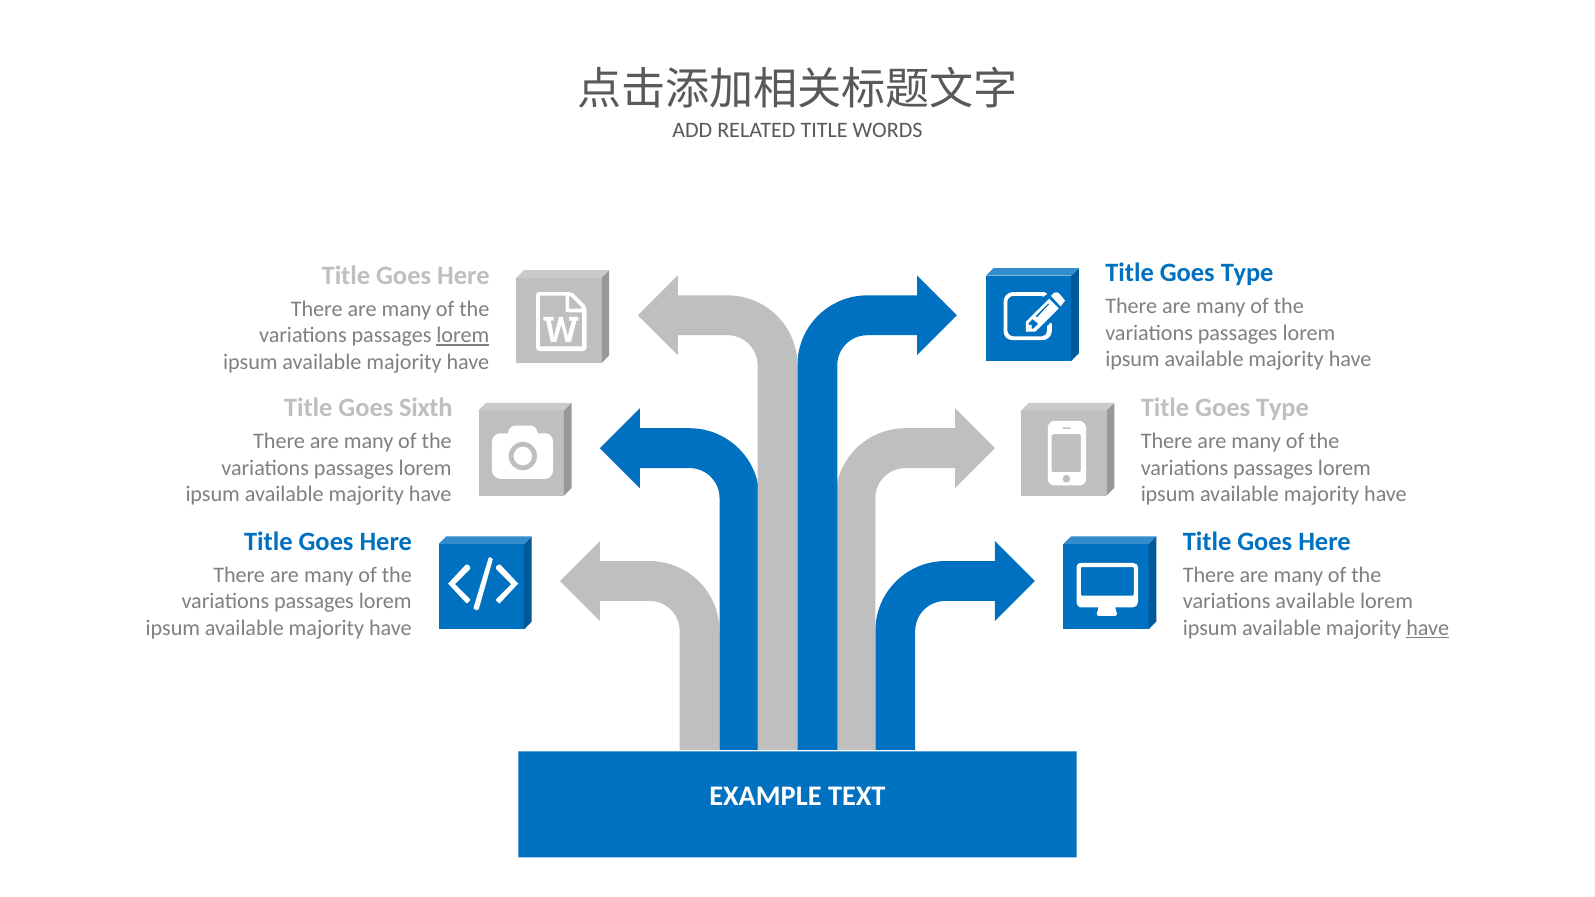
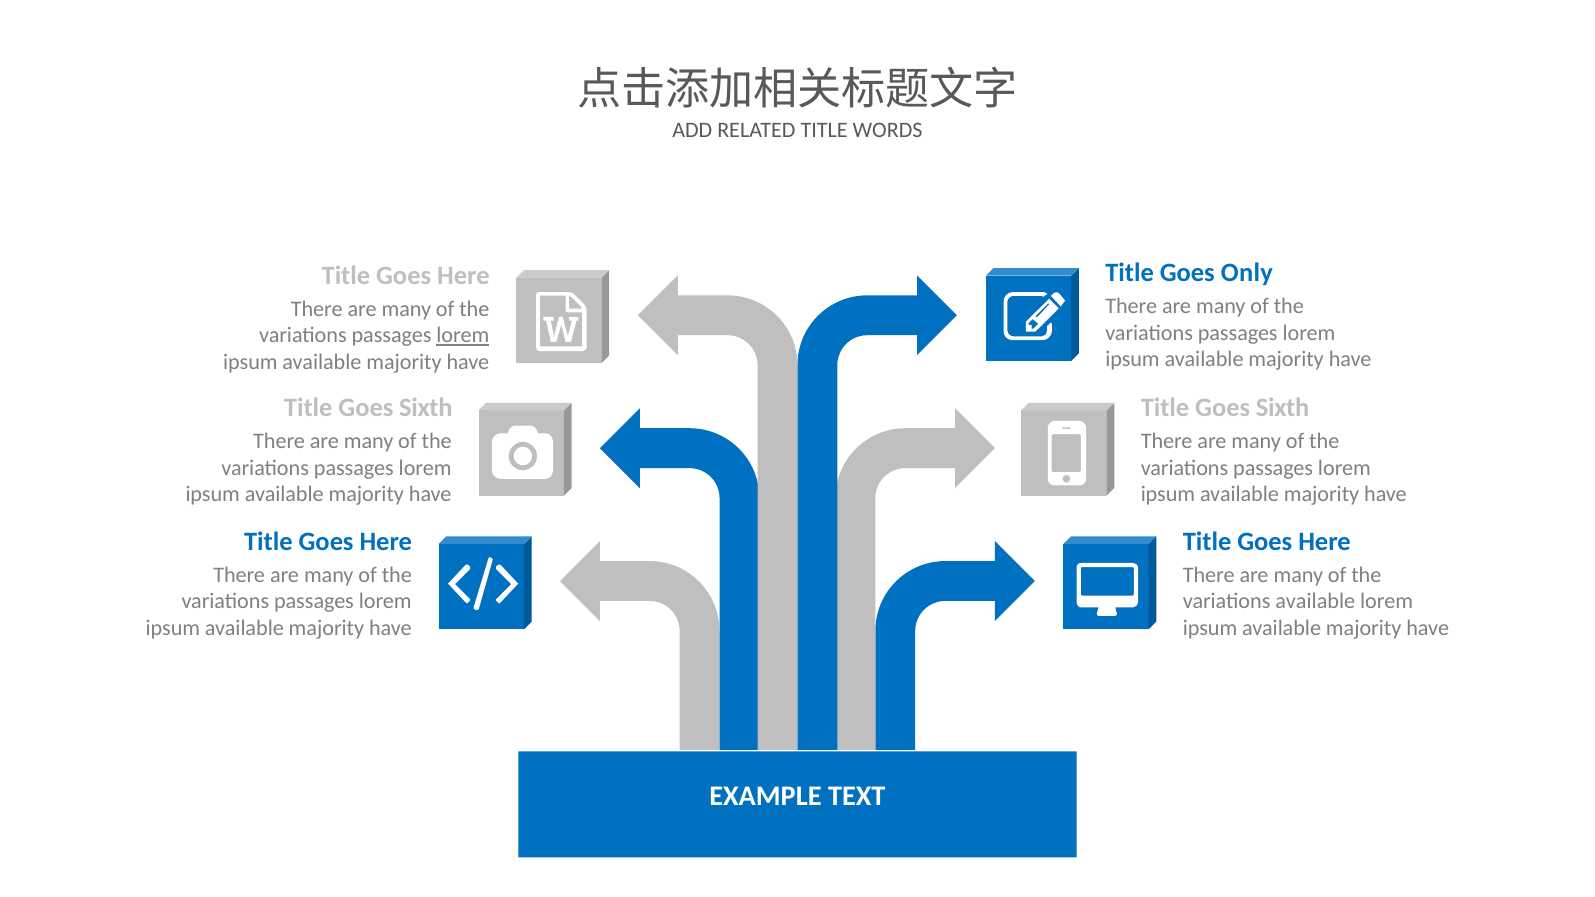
Type at (1247, 273): Type -> Only
Type at (1283, 408): Type -> Sixth
have at (1428, 628) underline: present -> none
